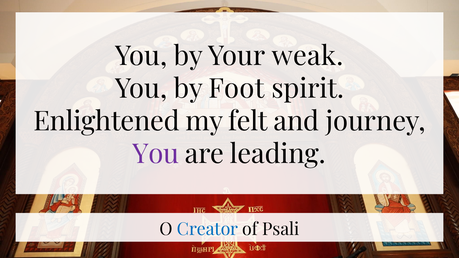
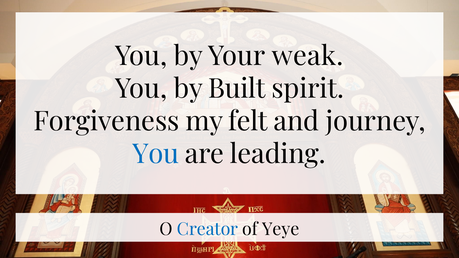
Foot: Foot -> Built
Enlightened: Enlightened -> Forgiveness
You at (156, 154) colour: purple -> blue
Psali: Psali -> Yeye
